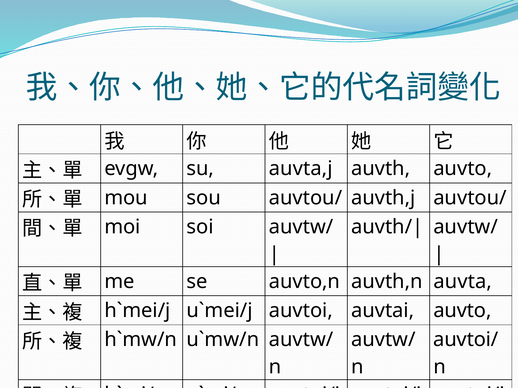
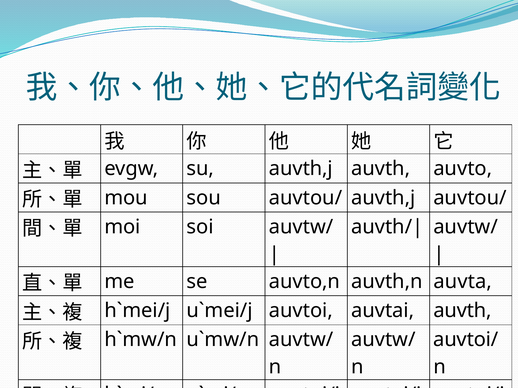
su auvta,j: auvta,j -> auvth,j
auvtai auvto: auvto -> auvth
